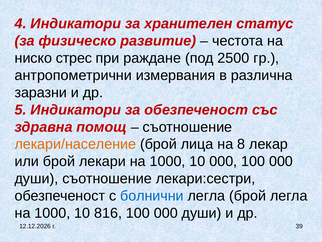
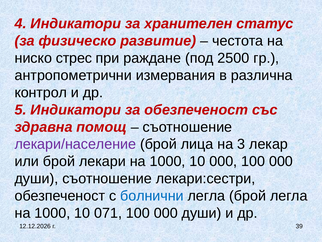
заразни: заразни -> контрол
лекари/население colour: orange -> purple
8: 8 -> 3
816: 816 -> 071
